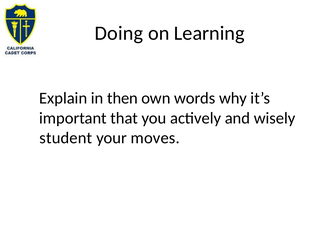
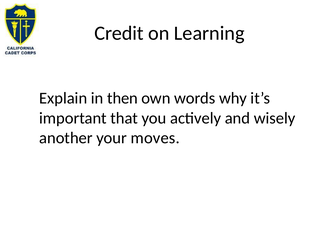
Doing: Doing -> Credit
student: student -> another
